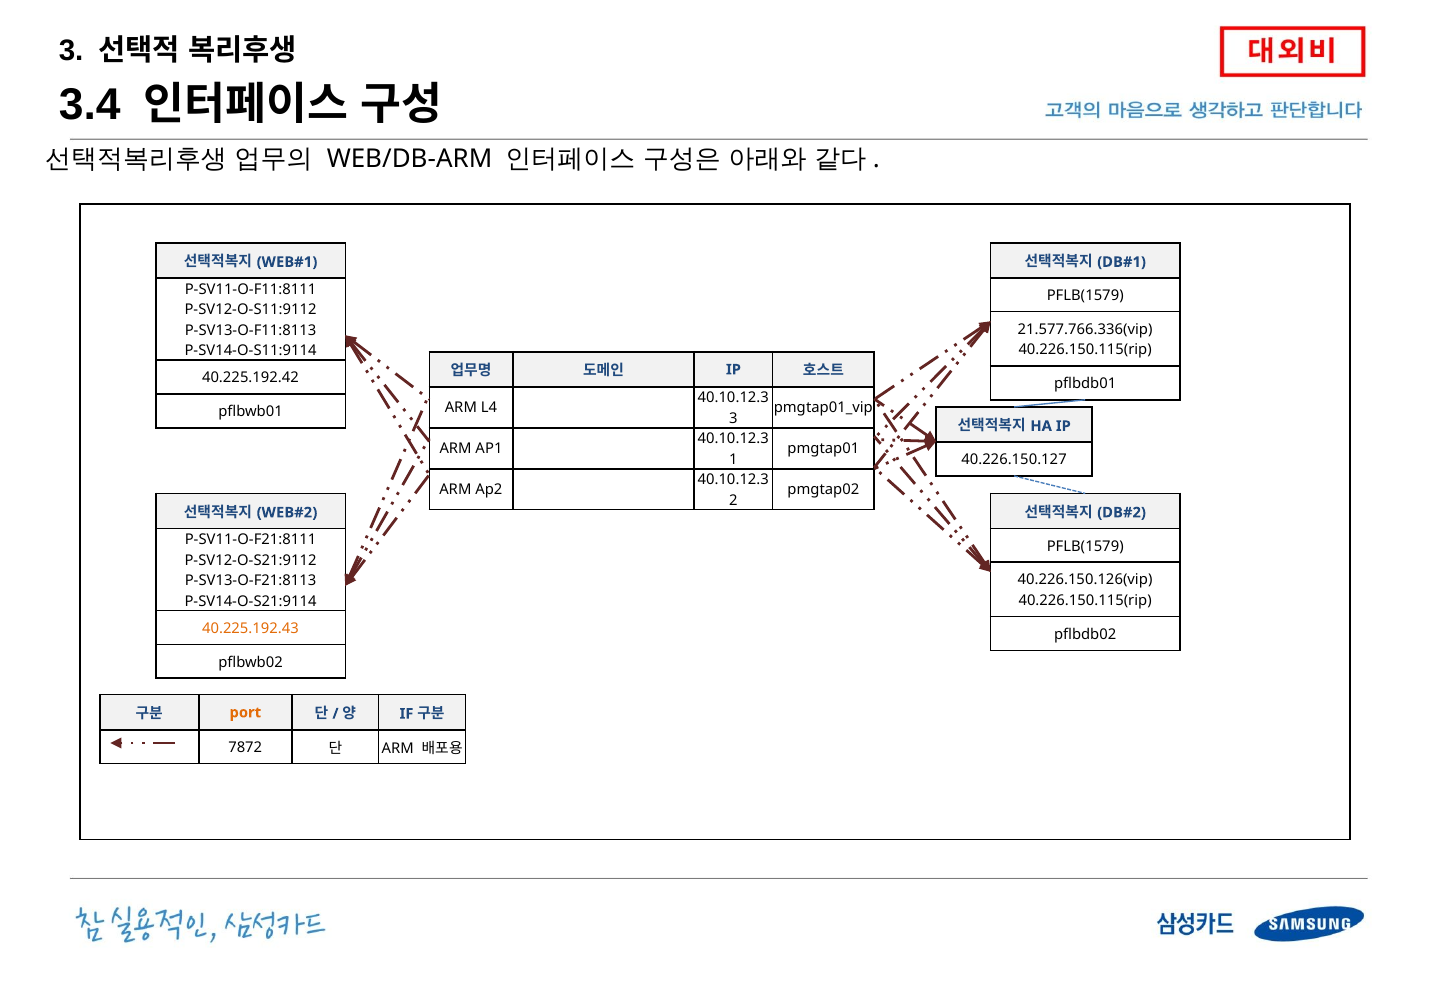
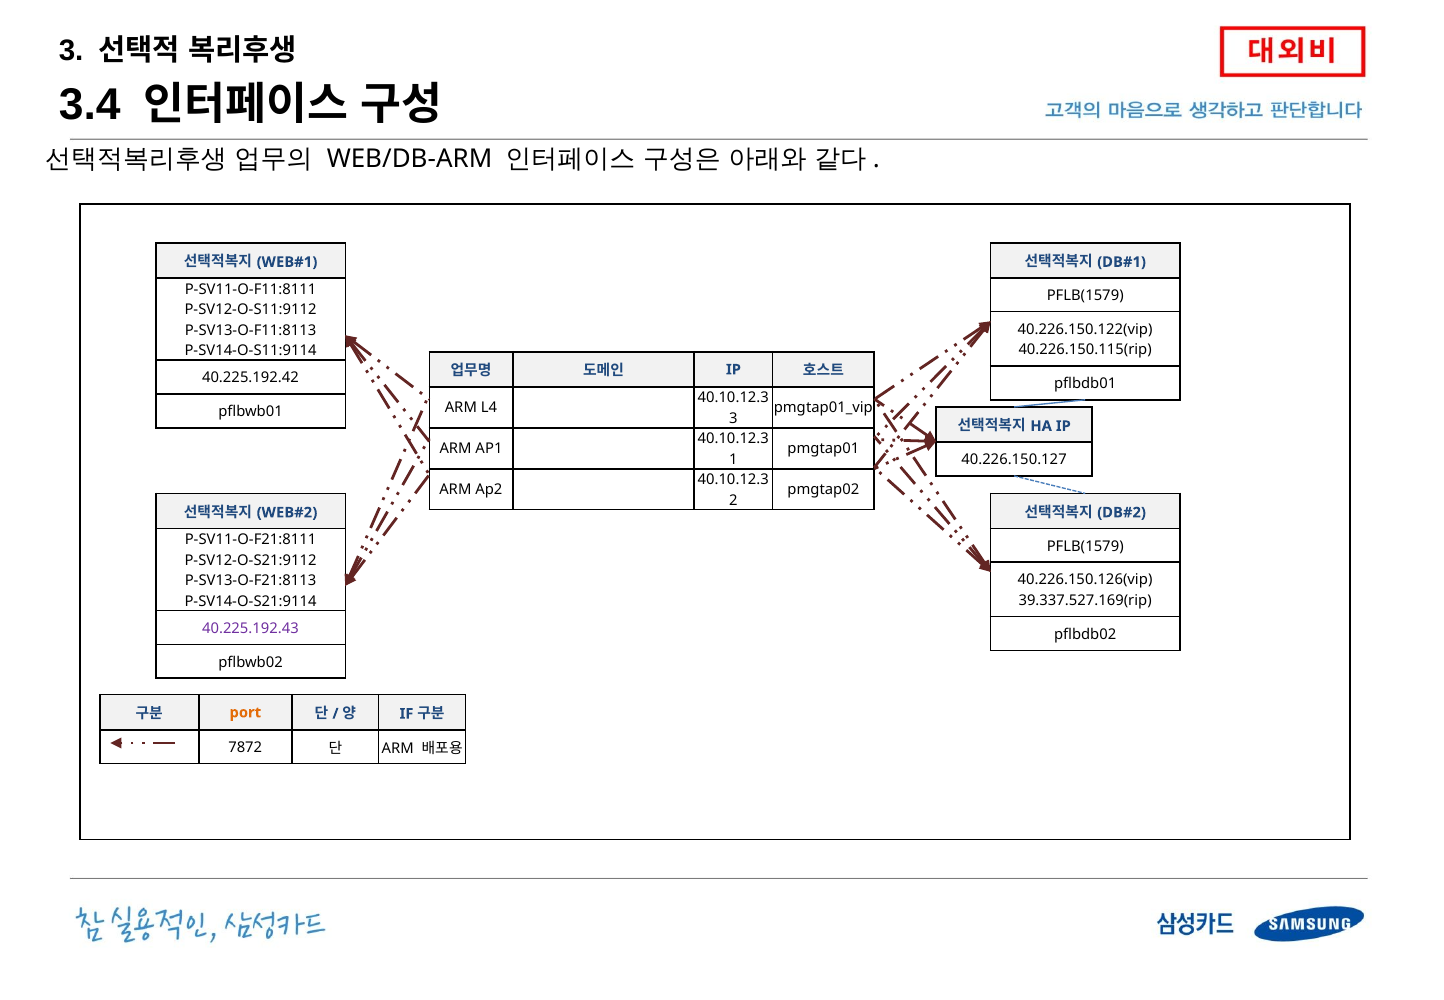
21.577.766.336(vip: 21.577.766.336(vip -> 40.226.150.122(vip
40.226.150.115(rip at (1085, 600): 40.226.150.115(rip -> 39.337.527.169(rip
40.225.192.43 colour: orange -> purple
